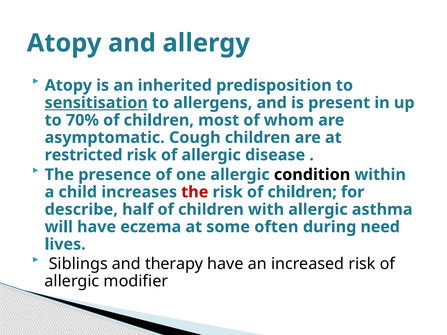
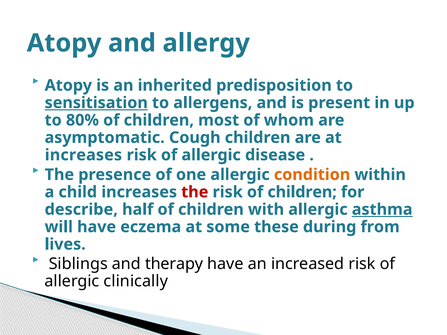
70%: 70% -> 80%
restricted at (84, 155): restricted -> increases
condition colour: black -> orange
asthma underline: none -> present
often: often -> these
need: need -> from
modifier: modifier -> clinically
